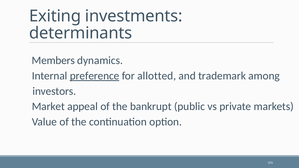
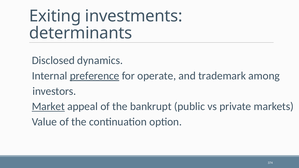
Members: Members -> Disclosed
allotted: allotted -> operate
Market underline: none -> present
